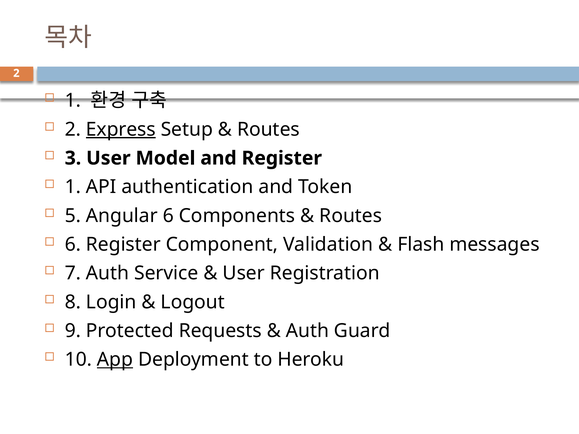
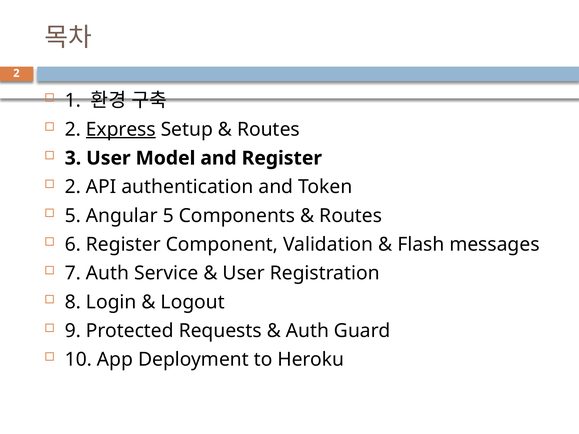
1 at (73, 187): 1 -> 2
Angular 6: 6 -> 5
App underline: present -> none
